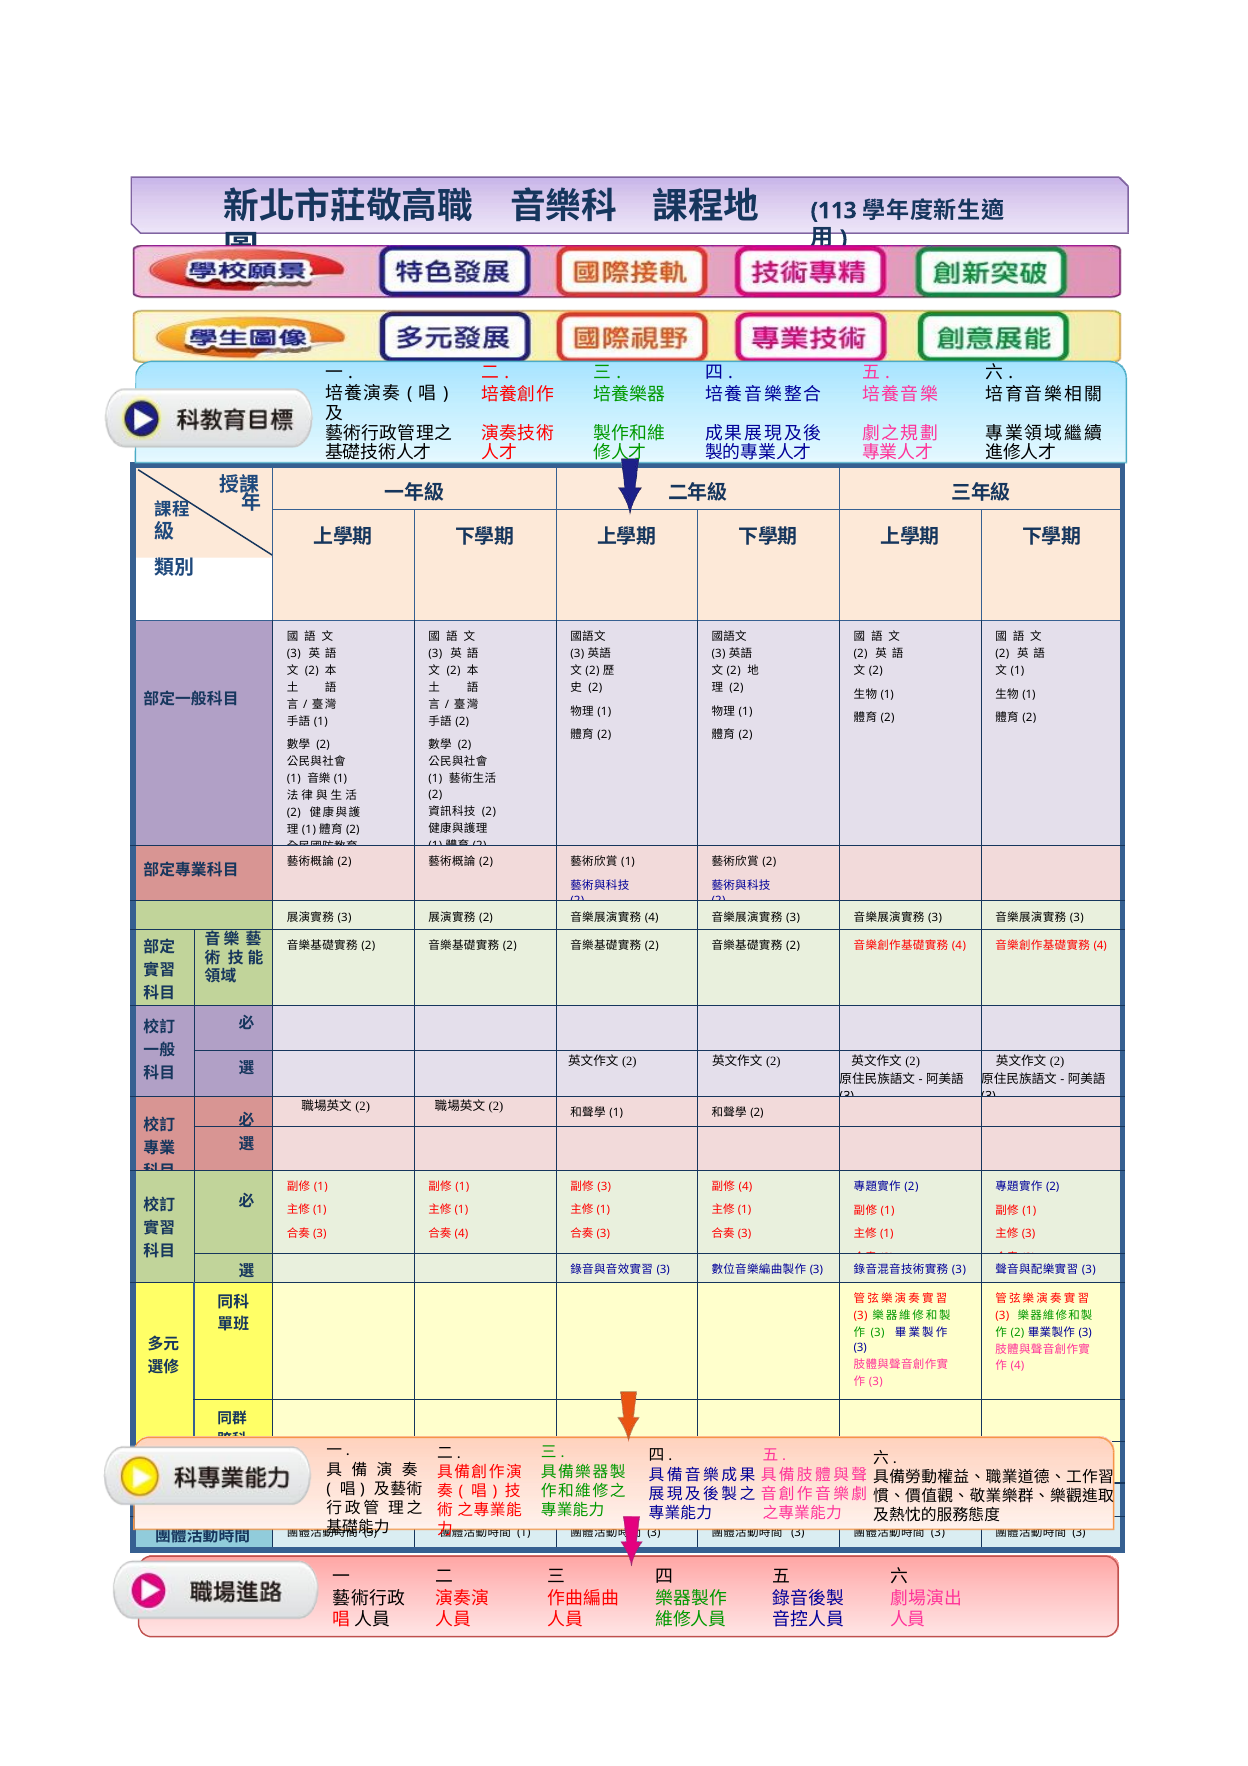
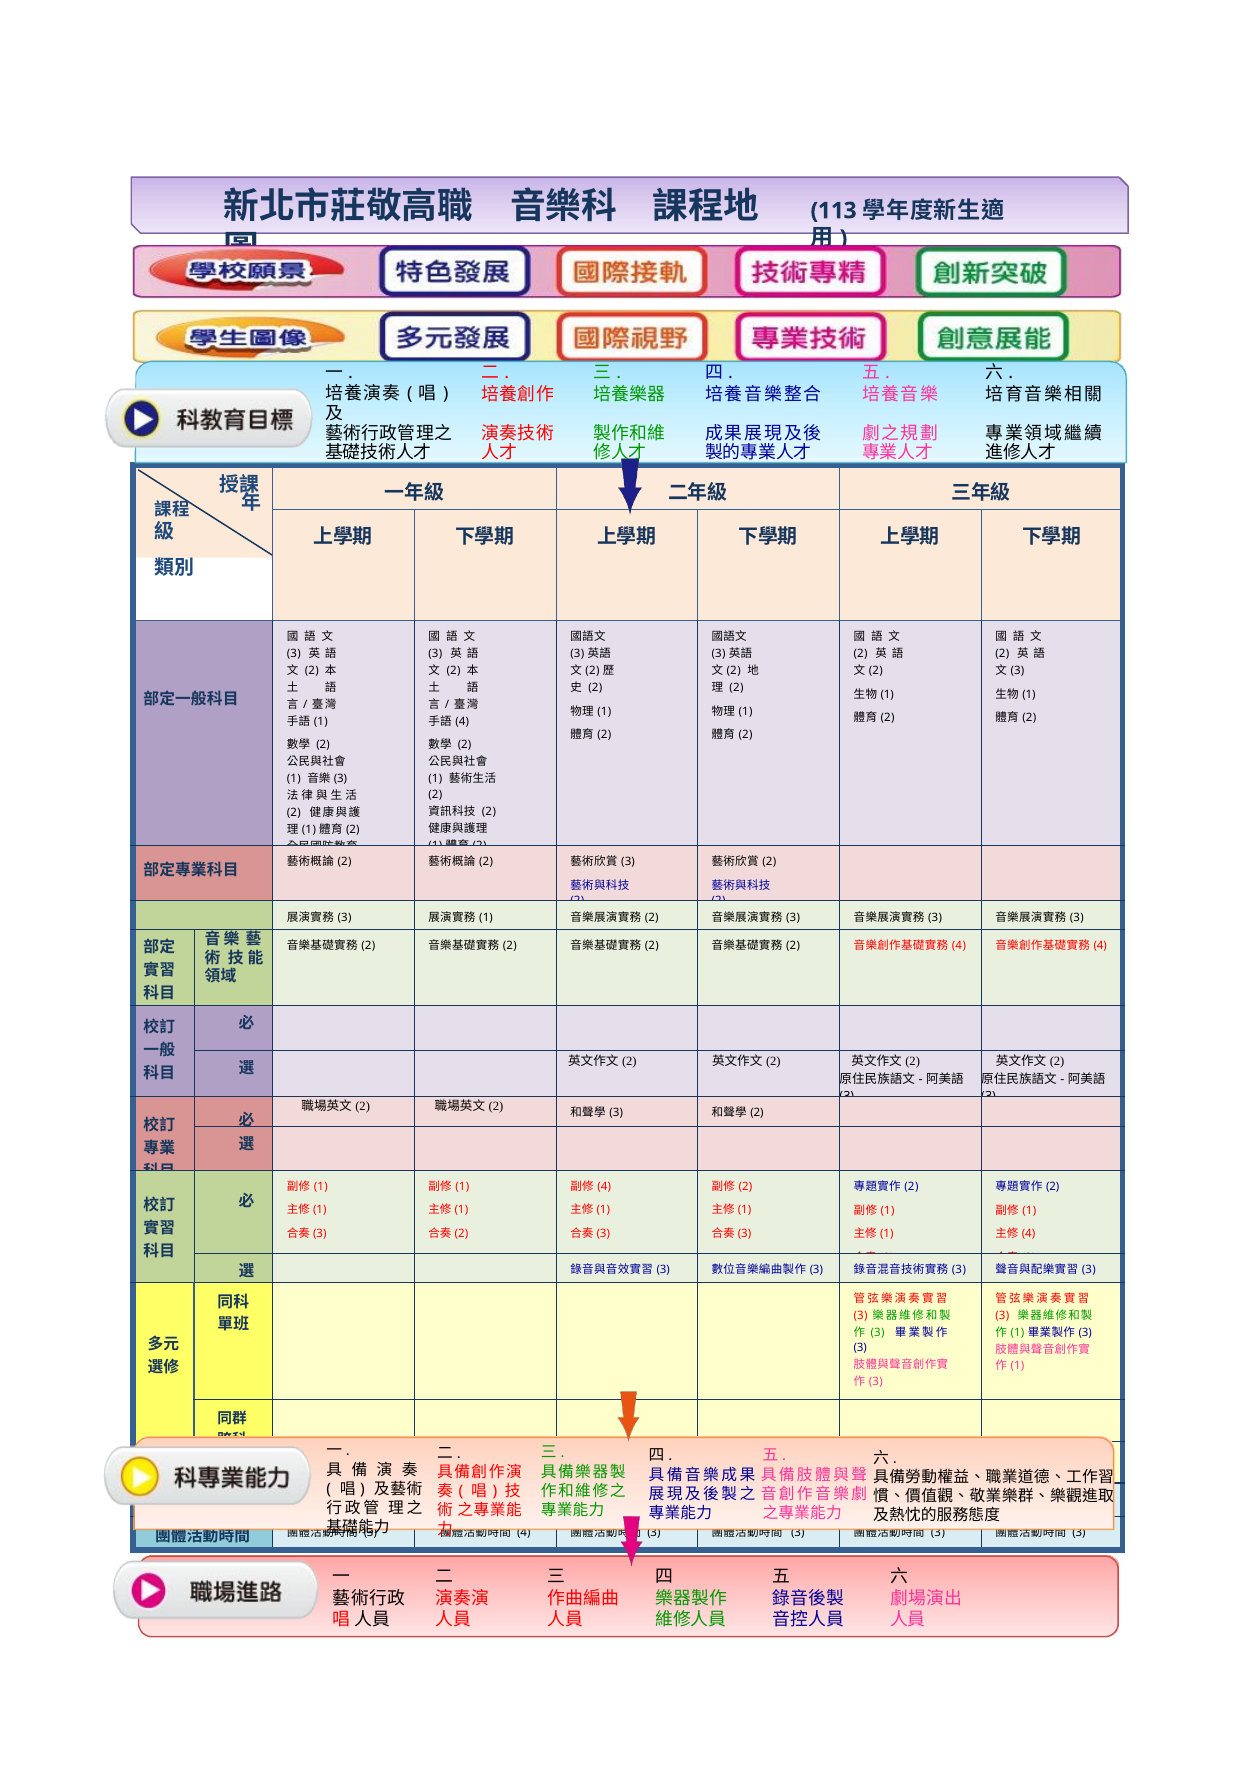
1 at (1018, 671): 1 -> 3
2 at (462, 721): 2 -> 4
1 at (340, 779): 1 -> 3
1 at (628, 862): 1 -> 3
2 at (486, 918): 2 -> 1
4 at (652, 918): 4 -> 2
1 at (616, 1113): 1 -> 3
3 at (604, 1187): 3 -> 4
4 at (745, 1187): 4 -> 2
4 at (461, 1234): 4 -> 2
3 at (1029, 1234): 3 -> 4
2 at (1018, 1332): 2 -> 1
4 at (1018, 1366): 4 -> 1
1 at (524, 1533): 1 -> 4
